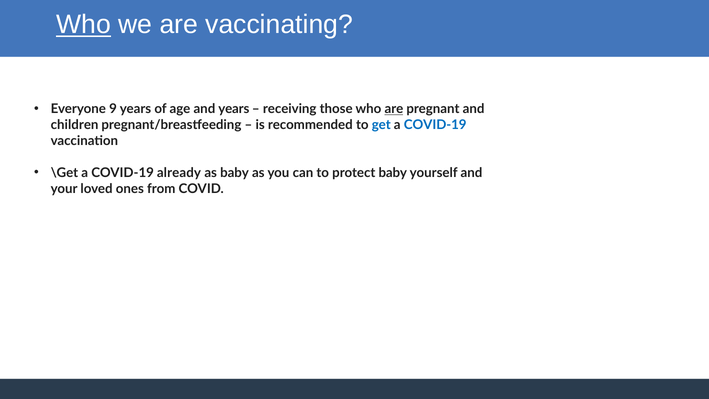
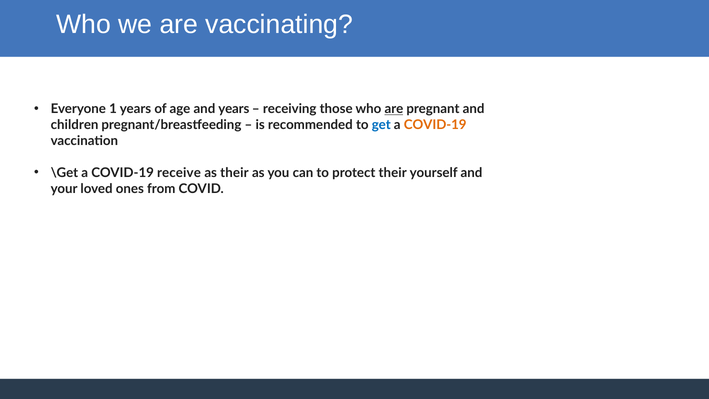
Who at (84, 25) underline: present -> none
9: 9 -> 1
COVID-19 at (435, 125) colour: blue -> orange
already: already -> receive
as baby: baby -> their
protect baby: baby -> their
